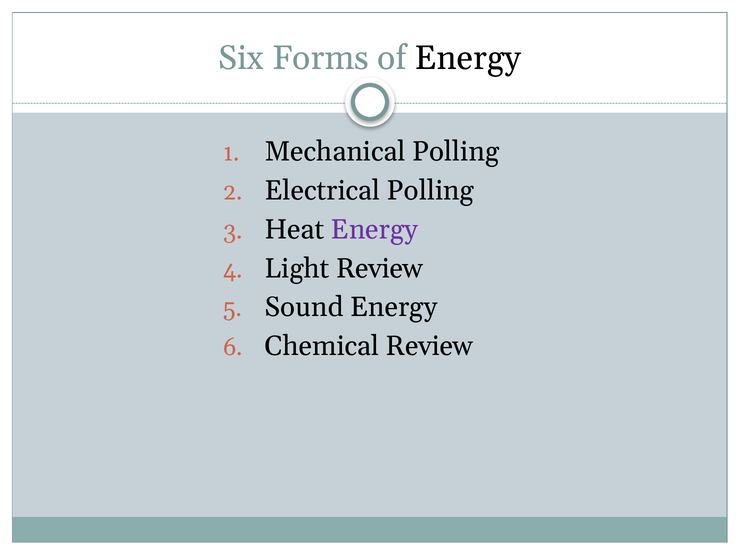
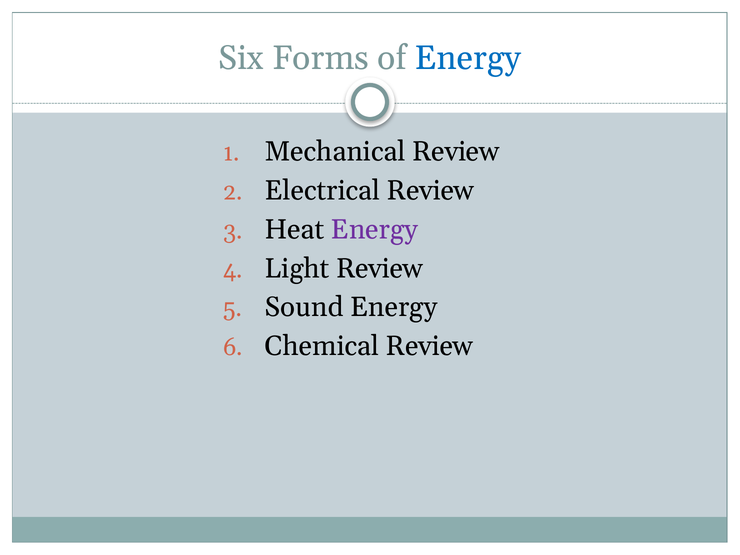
Energy at (468, 58) colour: black -> blue
Mechanical Polling: Polling -> Review
Electrical Polling: Polling -> Review
